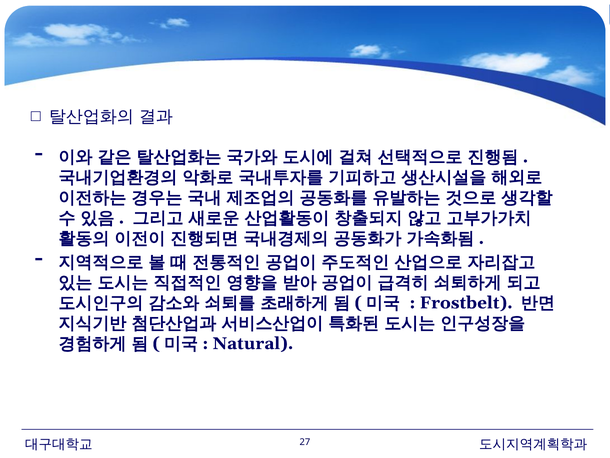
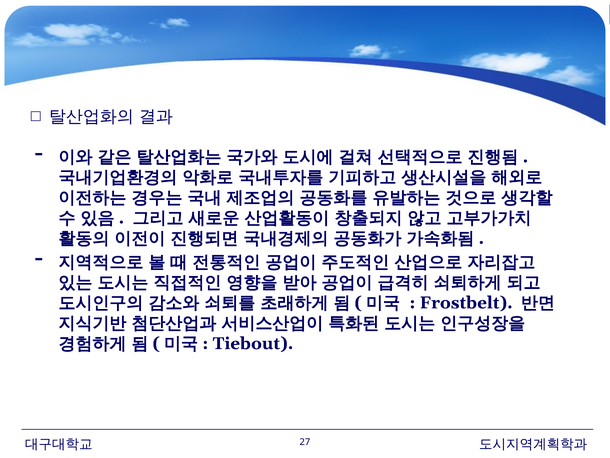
Natural: Natural -> Tiebout
